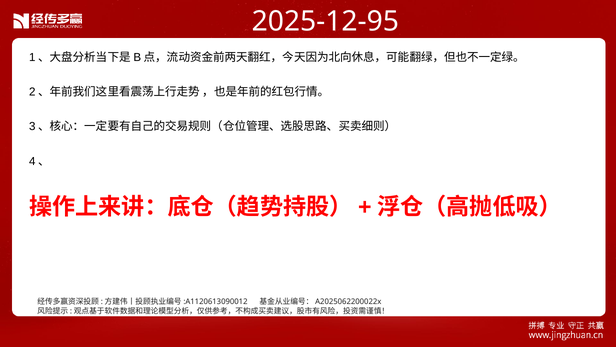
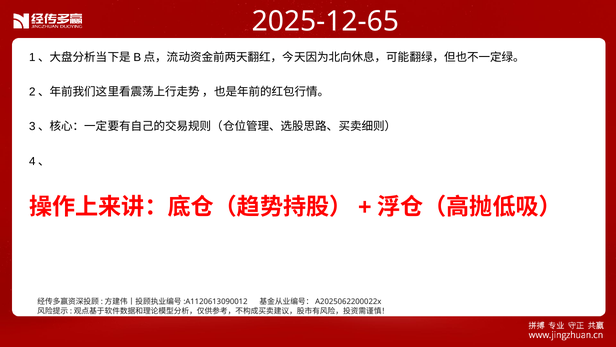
2025-12-95: 2025-12-95 -> 2025-12-65
